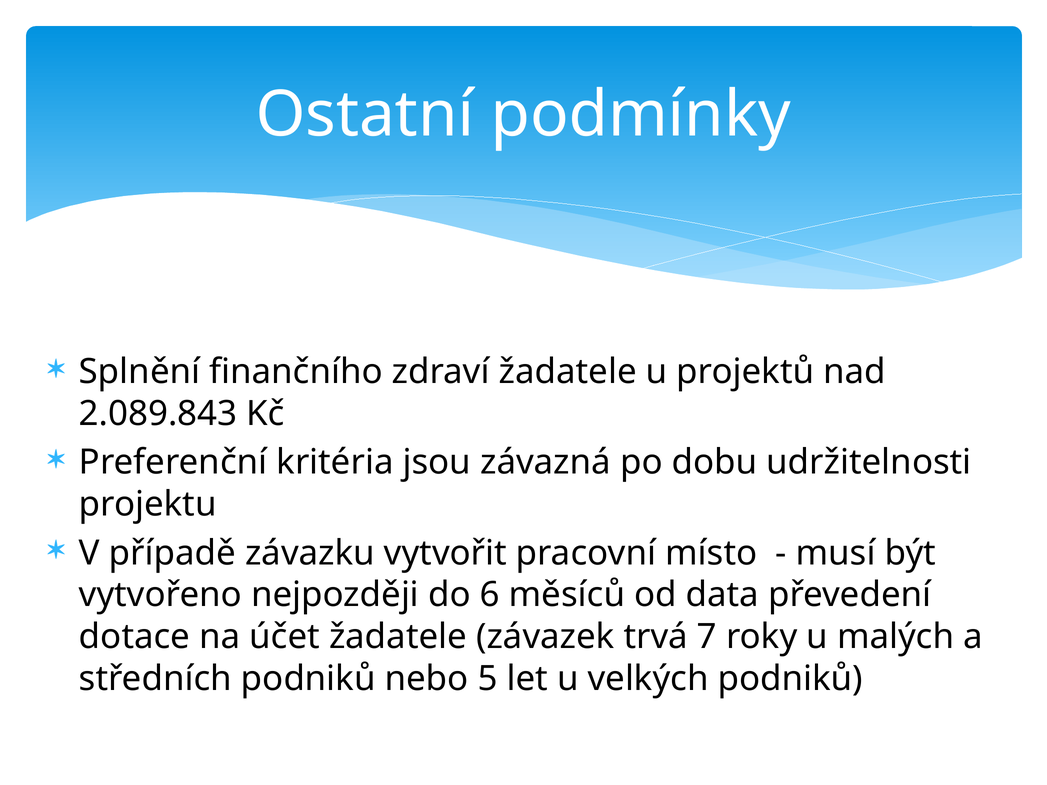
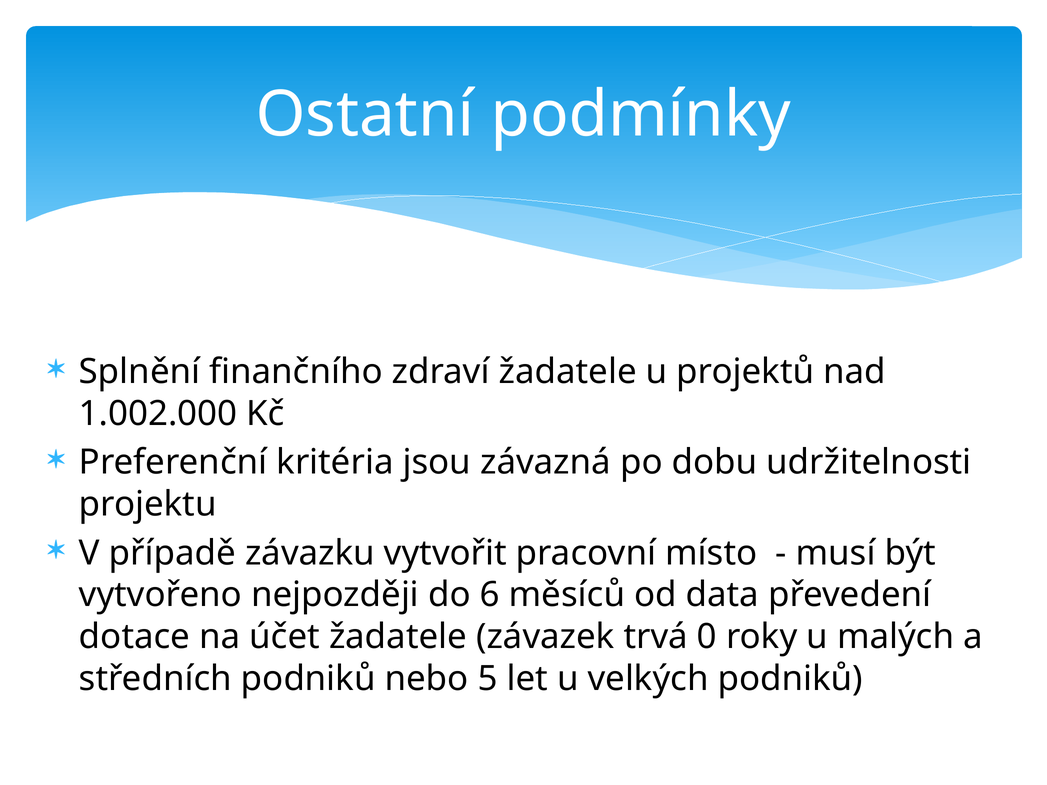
2.089.843: 2.089.843 -> 1.002.000
7: 7 -> 0
